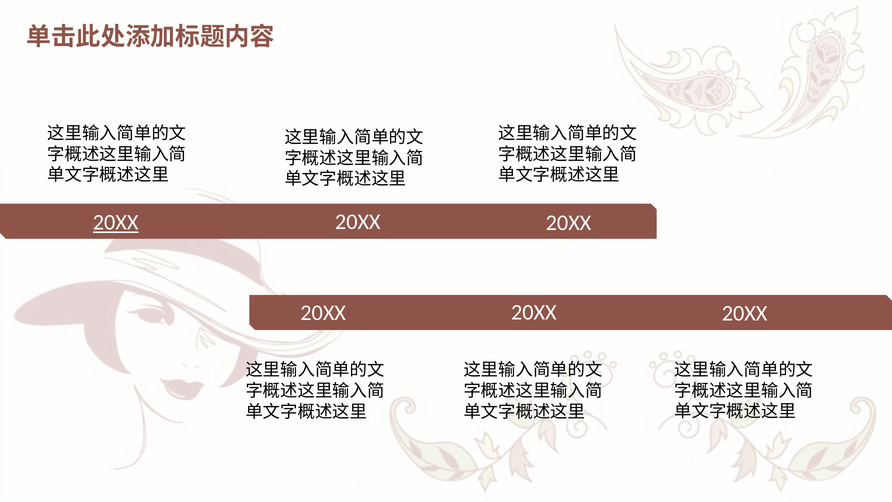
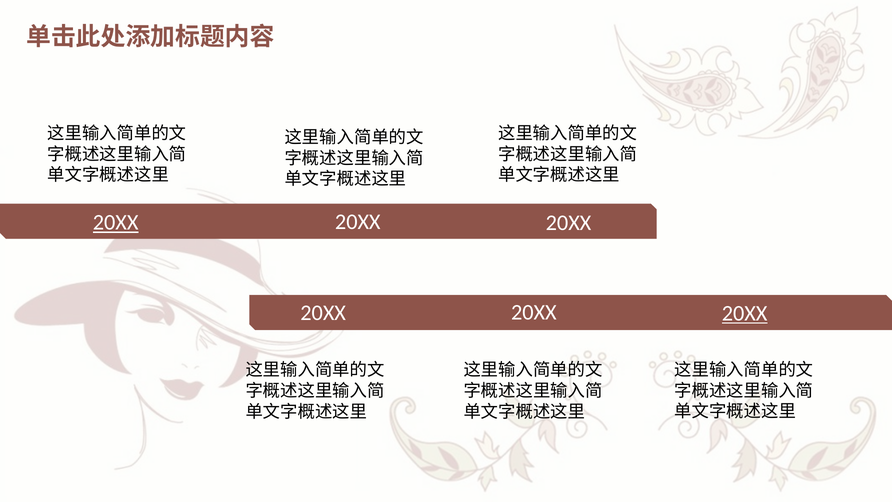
20XX at (745, 313) underline: none -> present
